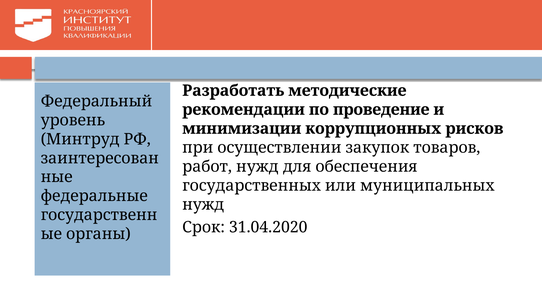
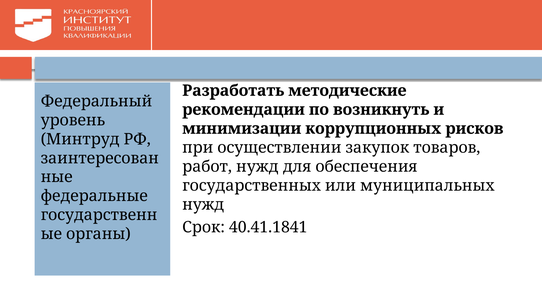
проведение: проведение -> возникнуть
31.04.2020: 31.04.2020 -> 40.41.1841
